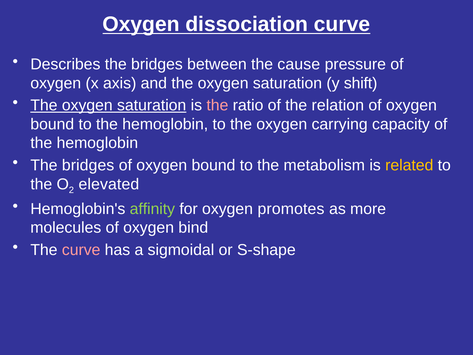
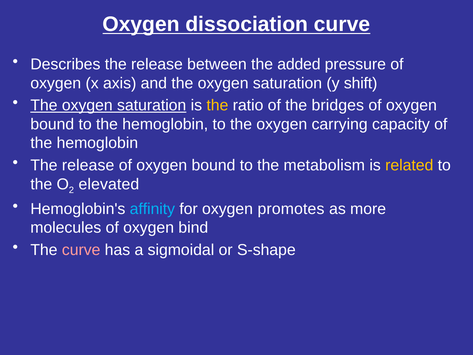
Describes the bridges: bridges -> release
cause: cause -> added
the at (217, 105) colour: pink -> yellow
relation: relation -> bridges
bridges at (88, 165): bridges -> release
affinity colour: light green -> light blue
